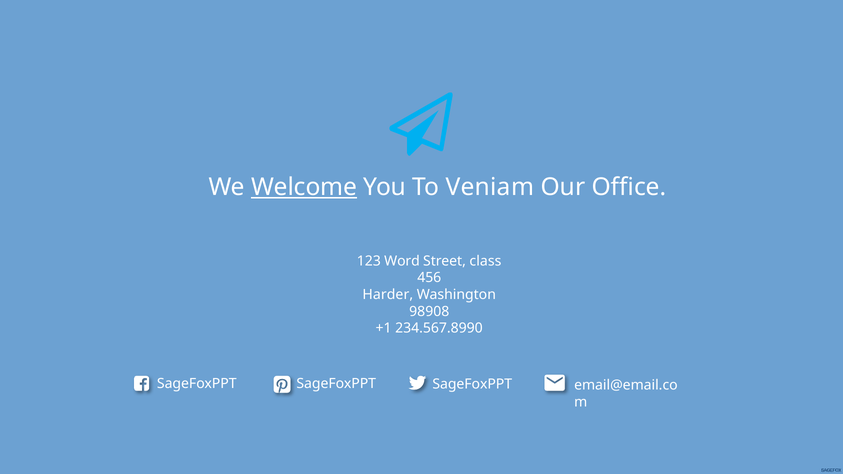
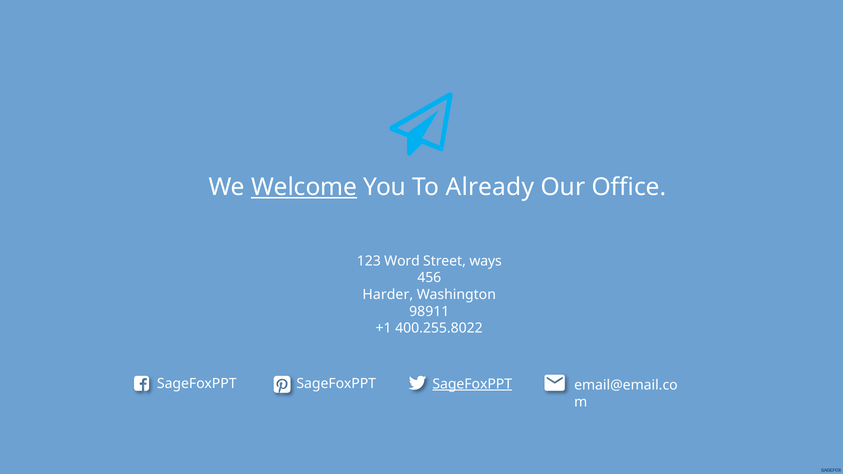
Veniam: Veniam -> Already
class: class -> ways
98908: 98908 -> 98911
234.567.8990: 234.567.8990 -> 400.255.8022
SageFoxPPT at (472, 384) underline: none -> present
